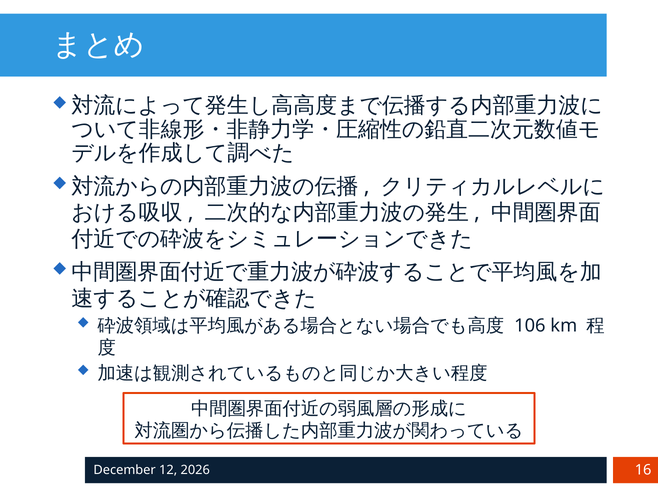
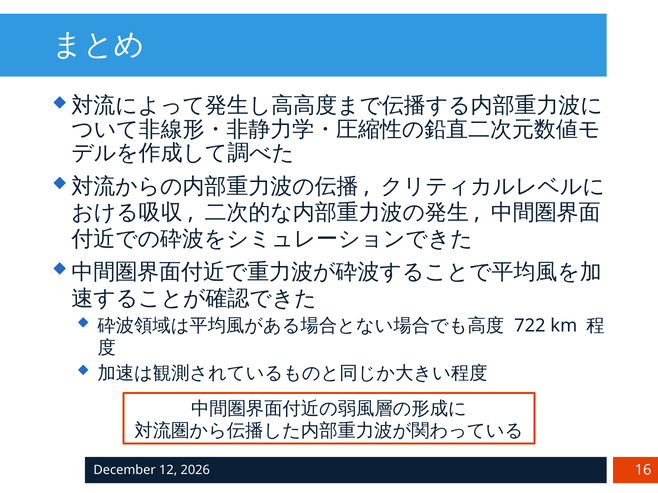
106: 106 -> 722
